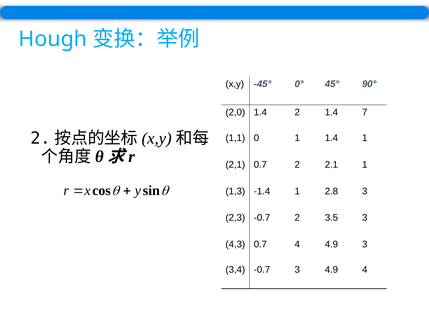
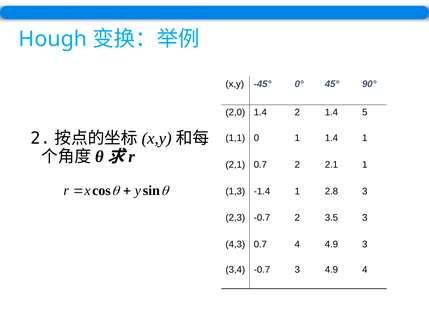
7: 7 -> 5
